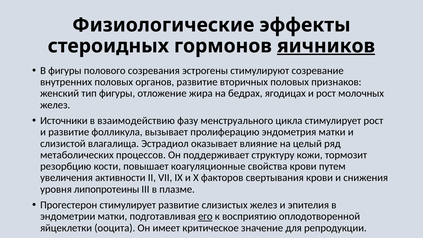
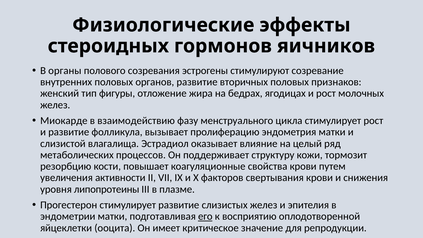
яичников underline: present -> none
В фигуры: фигуры -> органы
Источники: Источники -> Миокарде
